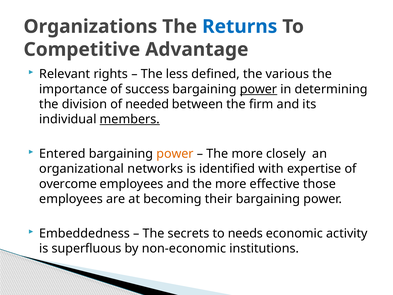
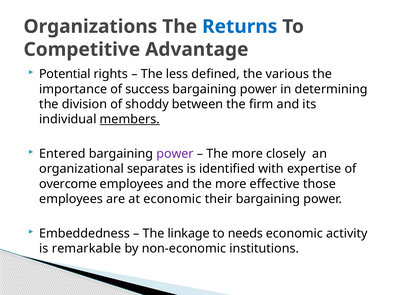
Relevant: Relevant -> Potential
power at (259, 89) underline: present -> none
needed: needed -> shoddy
power at (175, 154) colour: orange -> purple
networks: networks -> separates
at becoming: becoming -> economic
secrets: secrets -> linkage
superfluous: superfluous -> remarkable
